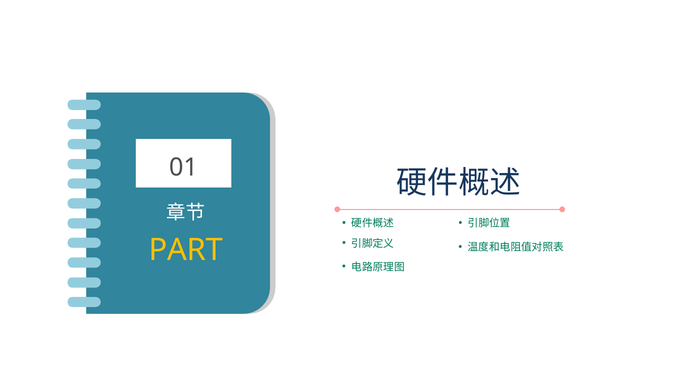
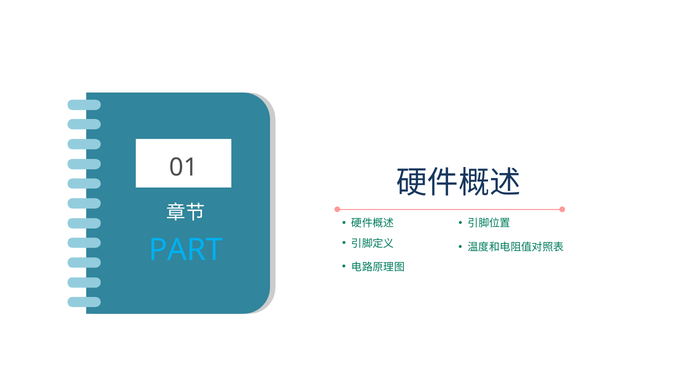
PART colour: yellow -> light blue
